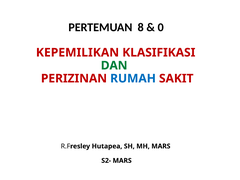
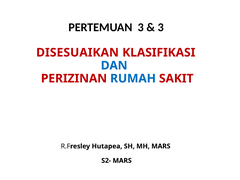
PERTEMUAN 8: 8 -> 3
0 at (161, 27): 0 -> 3
KEPEMILIKAN: KEPEMILIKAN -> DISESUAIKAN
DAN colour: green -> blue
